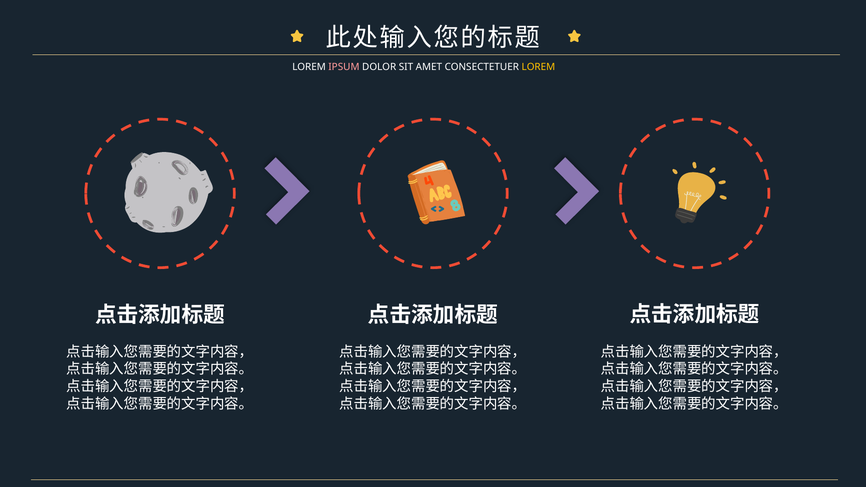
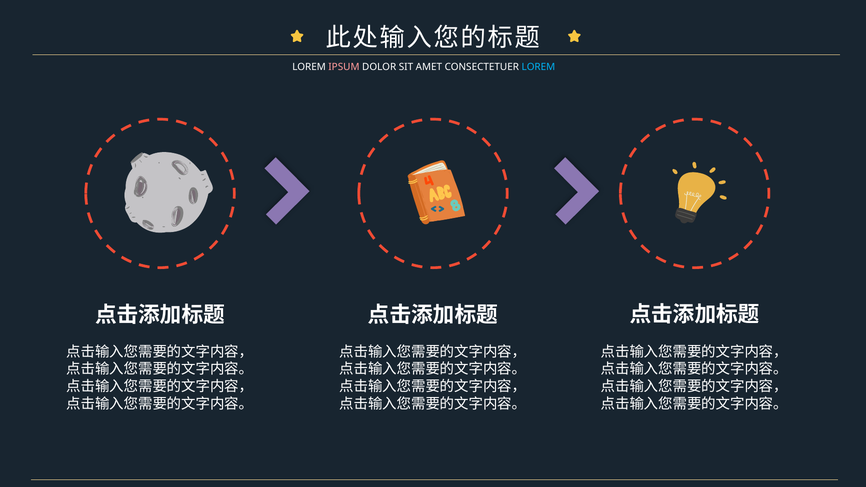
LOREM at (538, 67) colour: yellow -> light blue
